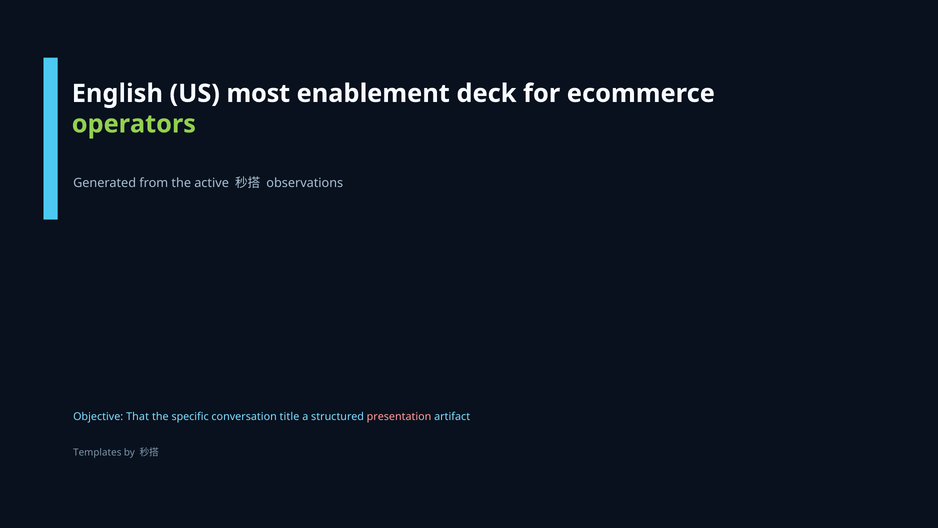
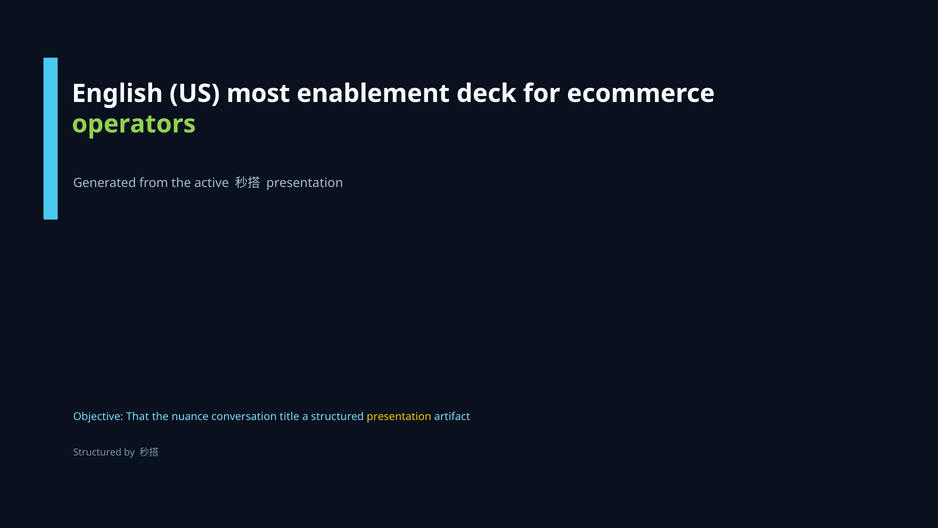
observations at (305, 183): observations -> presentation
specific: specific -> nuance
presentation at (399, 416) colour: pink -> yellow
Templates at (97, 452): Templates -> Structured
